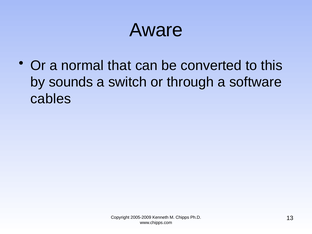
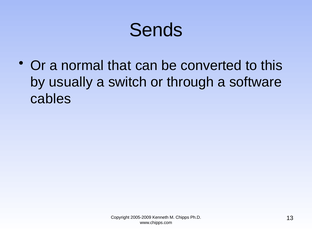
Aware: Aware -> Sends
sounds: sounds -> usually
